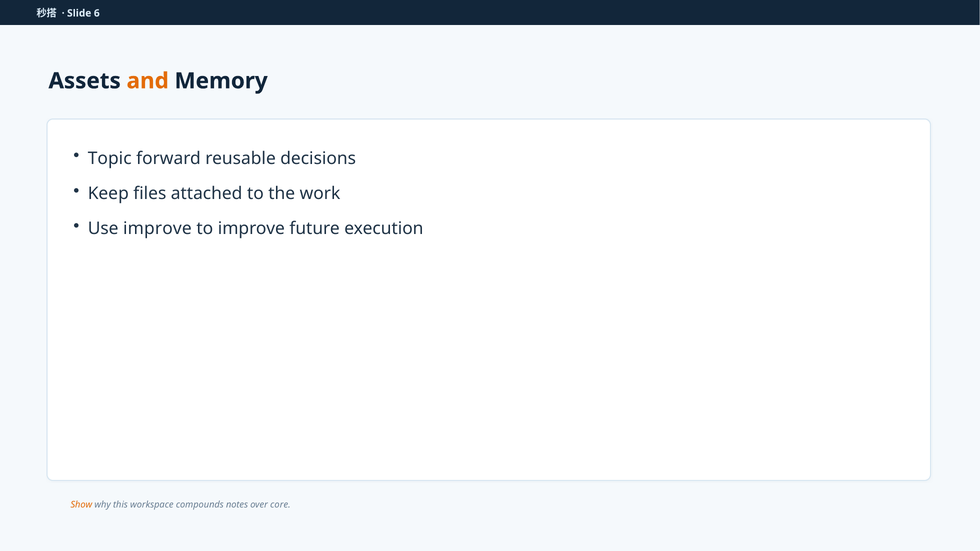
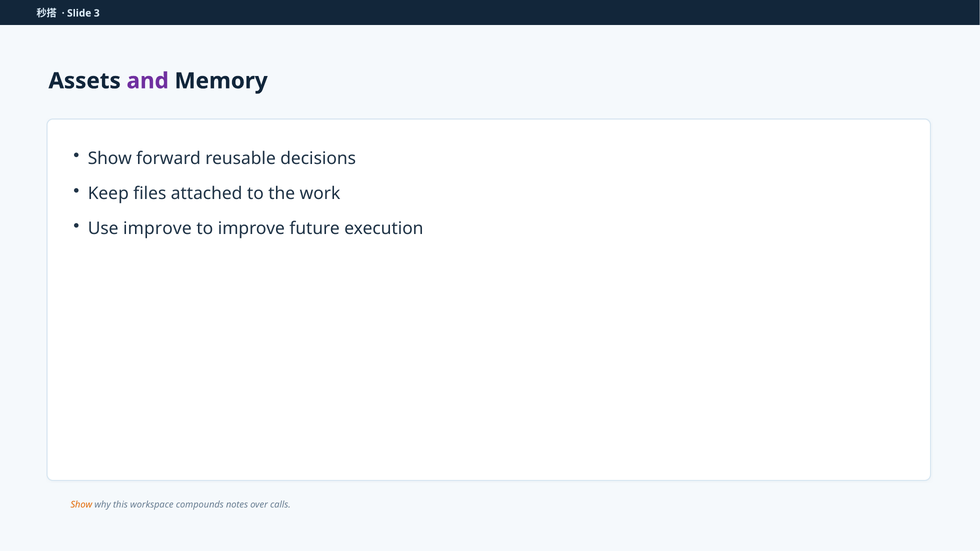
6: 6 -> 3
and colour: orange -> purple
Topic at (110, 159): Topic -> Show
core: core -> calls
